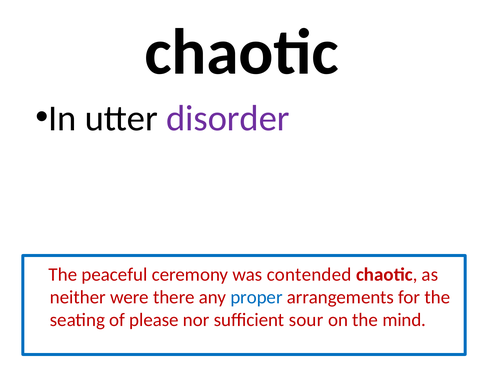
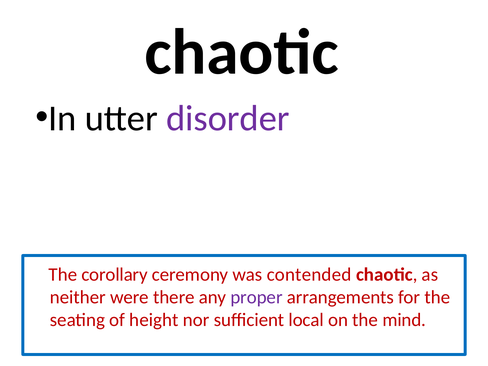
peaceful: peaceful -> corollary
proper colour: blue -> purple
please: please -> height
sour: sour -> local
